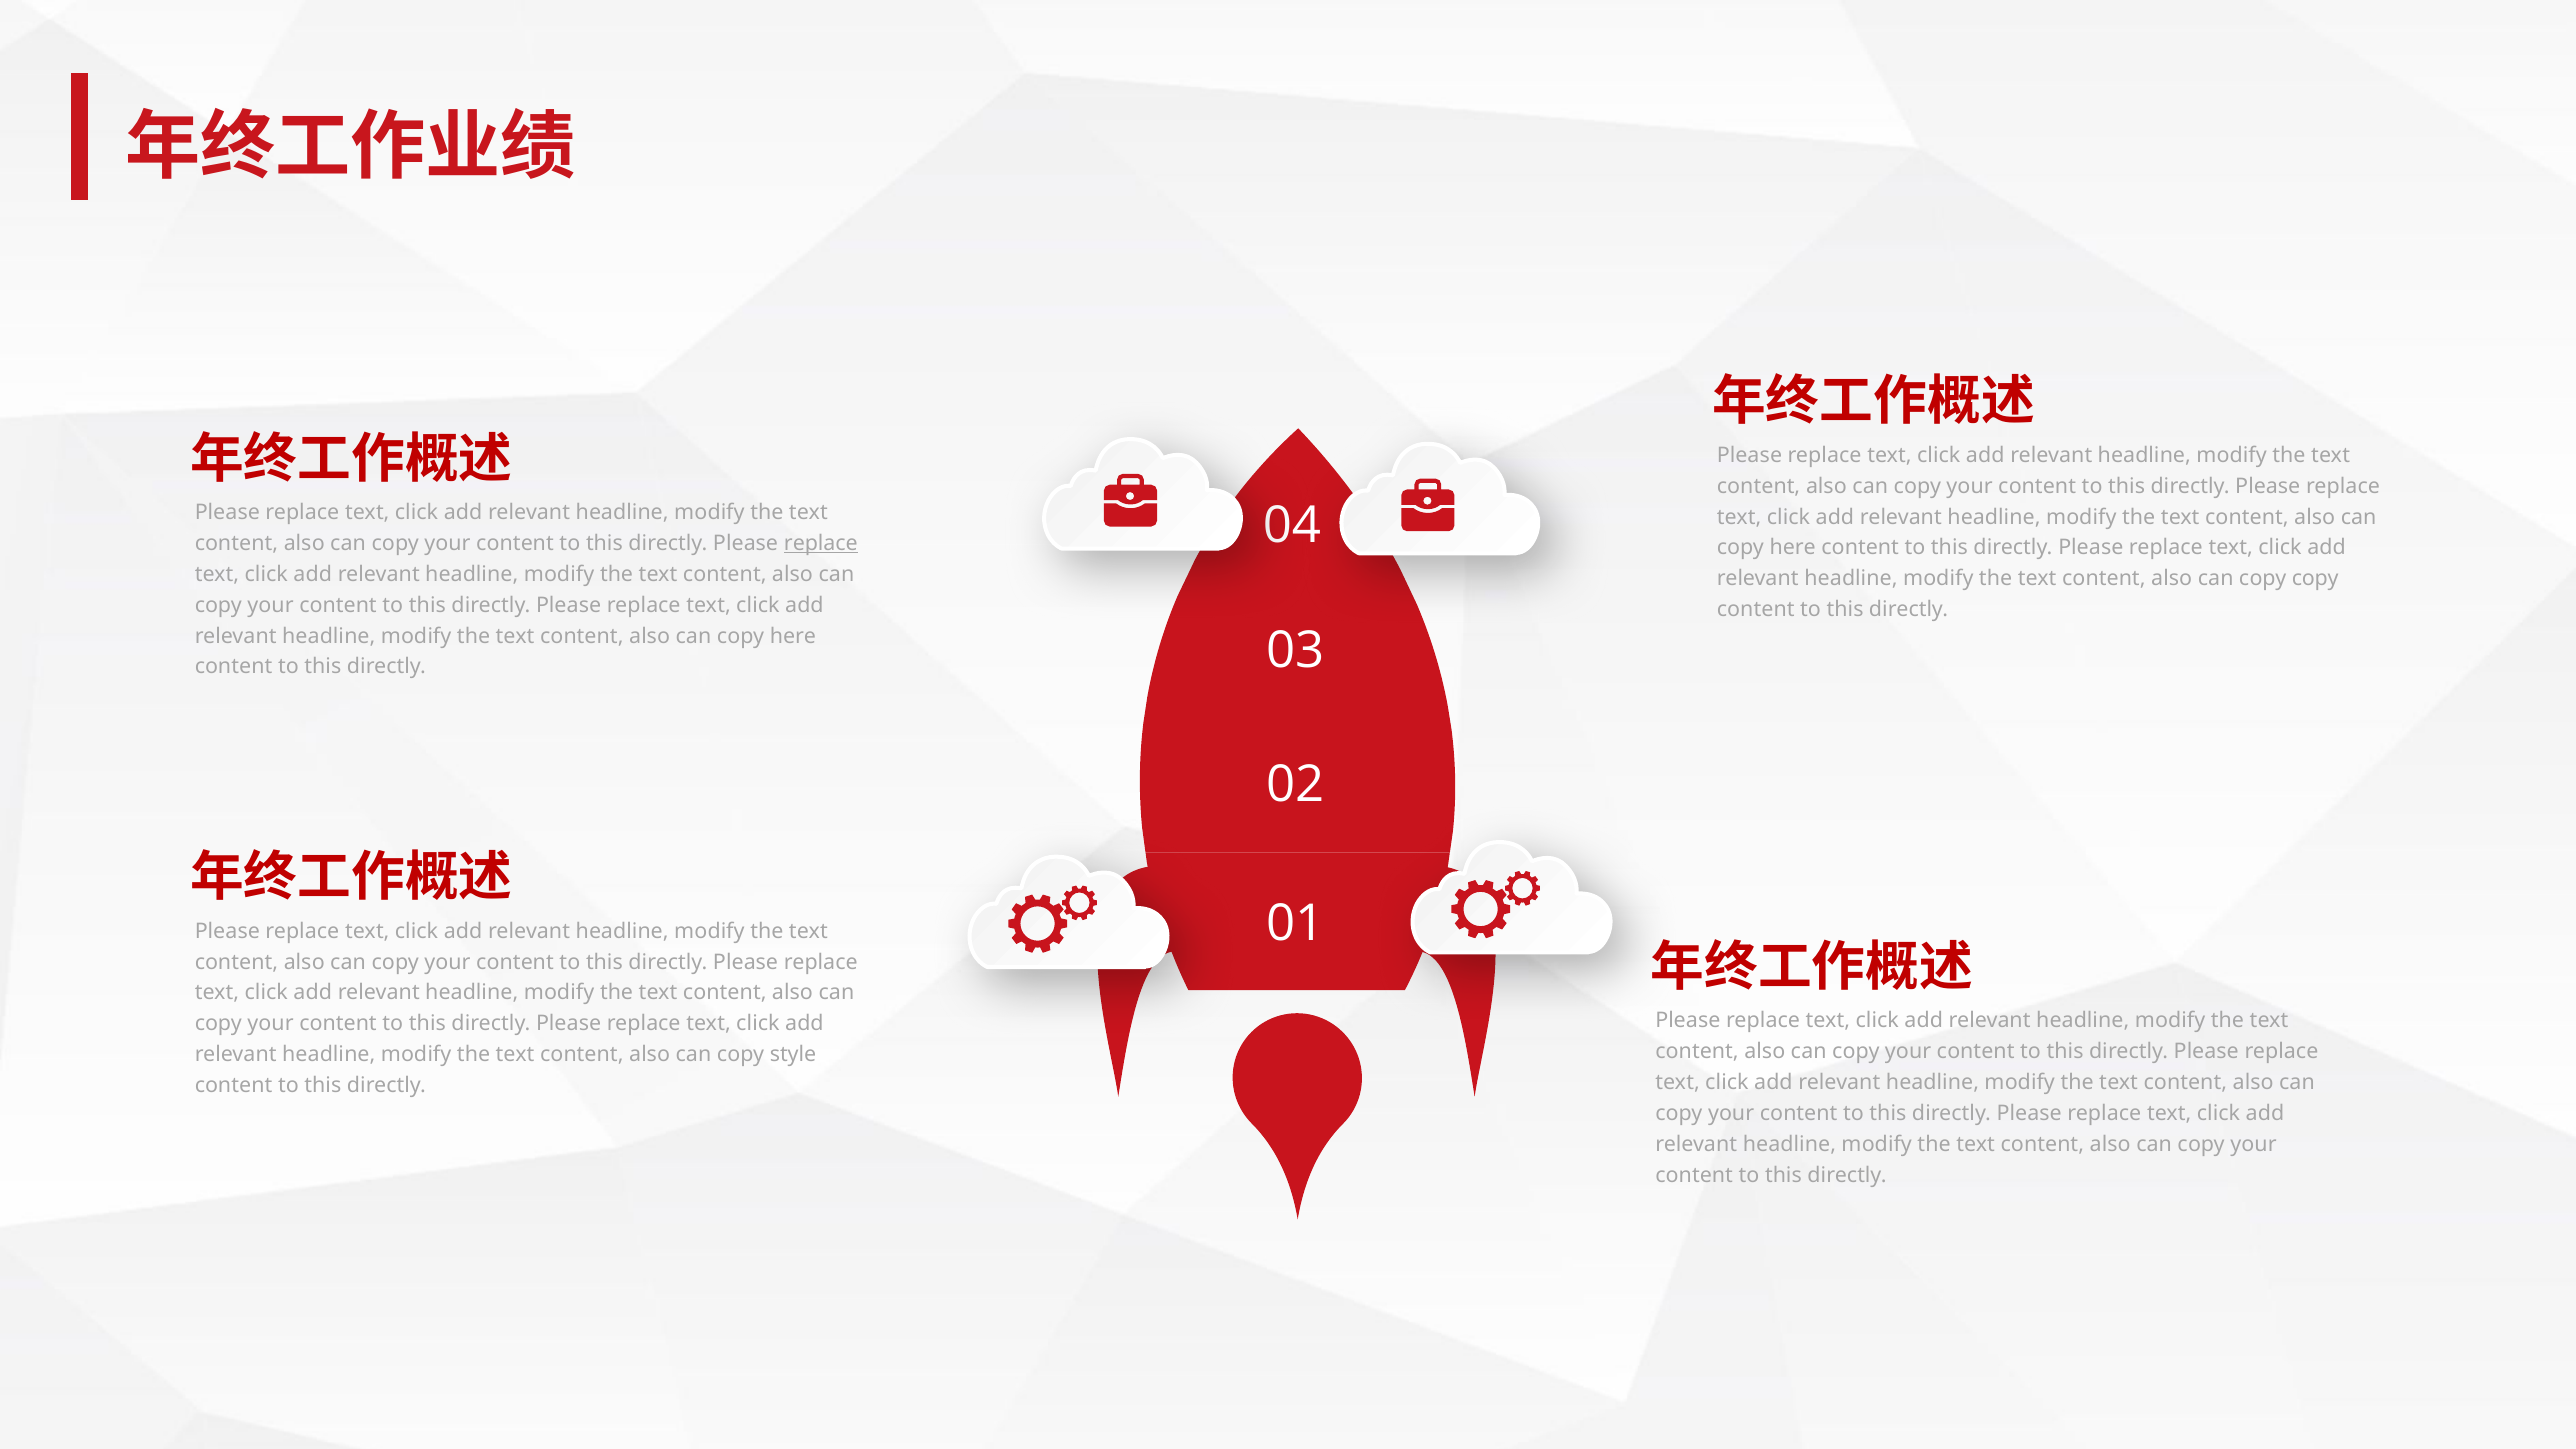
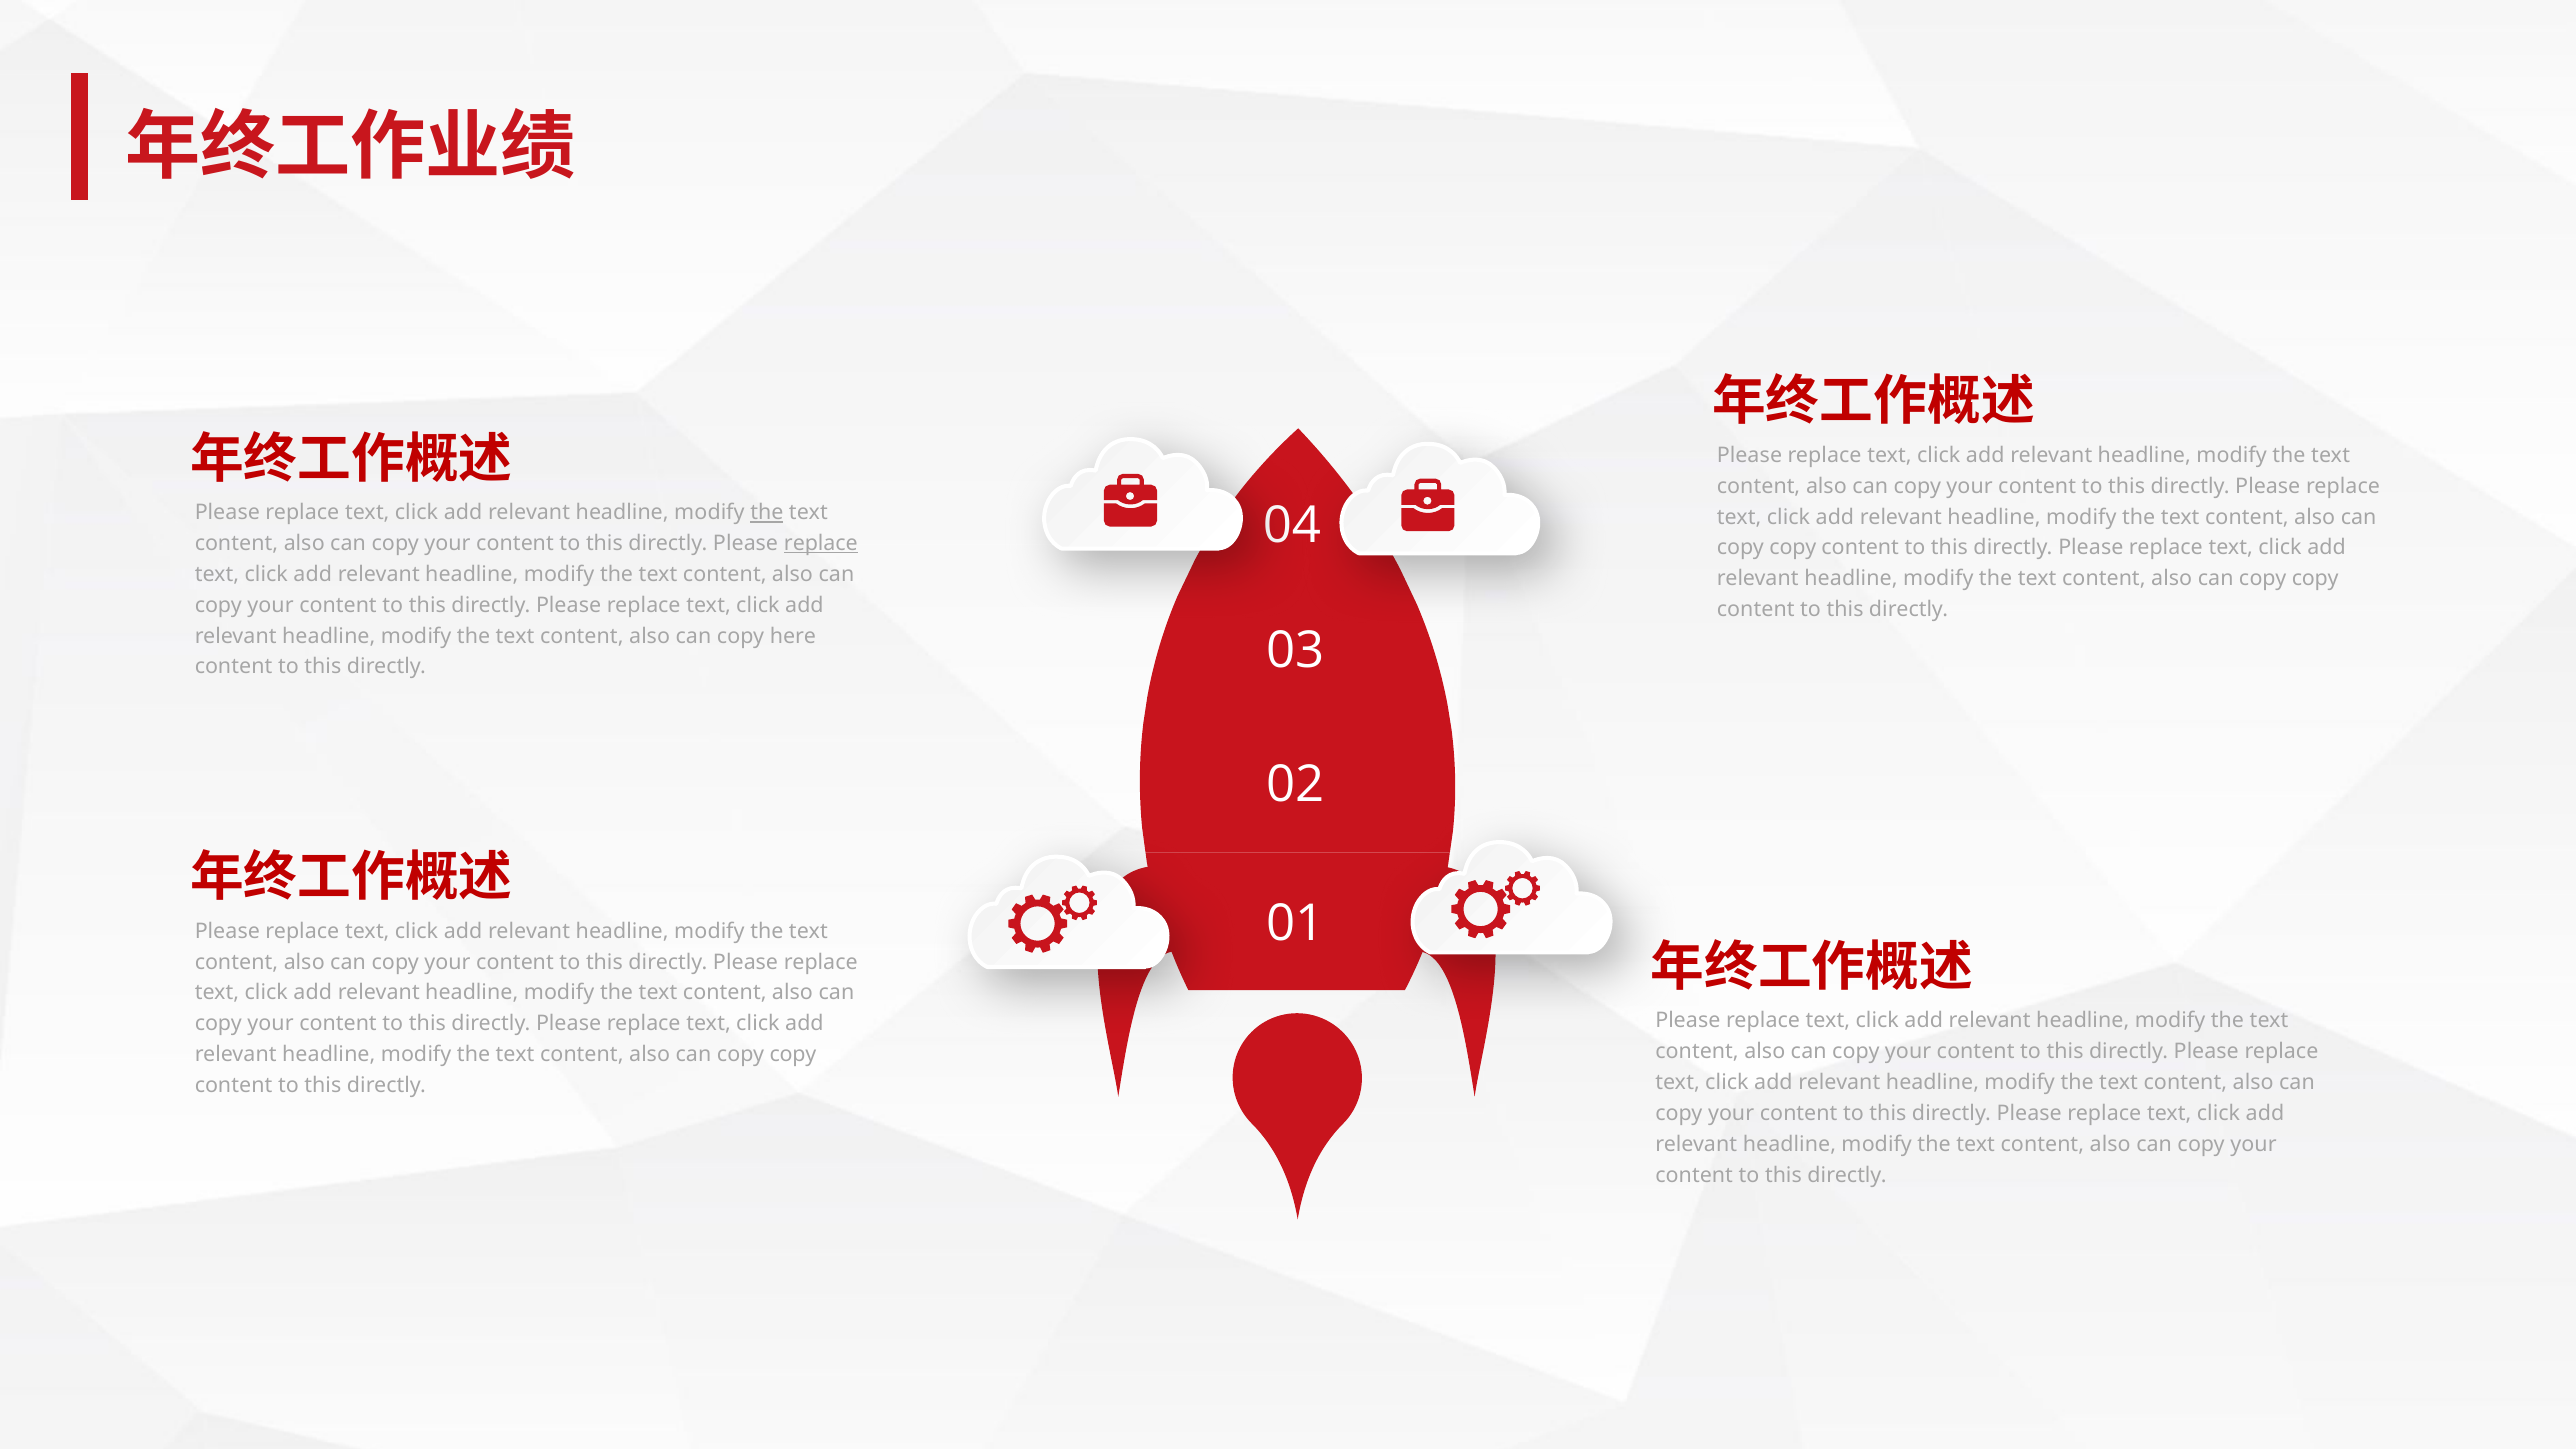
the at (767, 513) underline: none -> present
here at (1793, 548): here -> copy
style at (793, 1054): style -> copy
